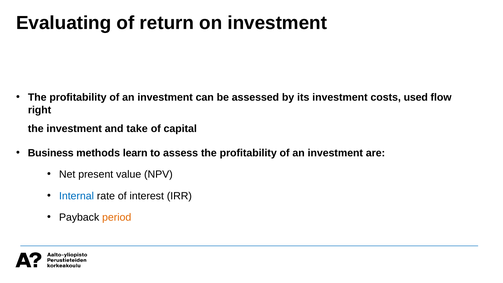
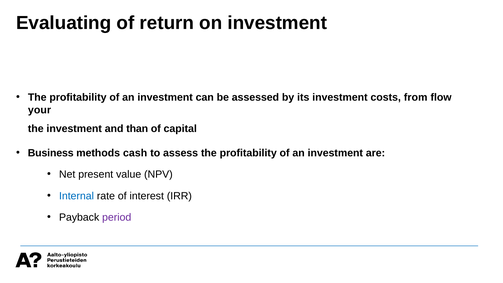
used: used -> from
right: right -> your
take: take -> than
learn: learn -> cash
period colour: orange -> purple
